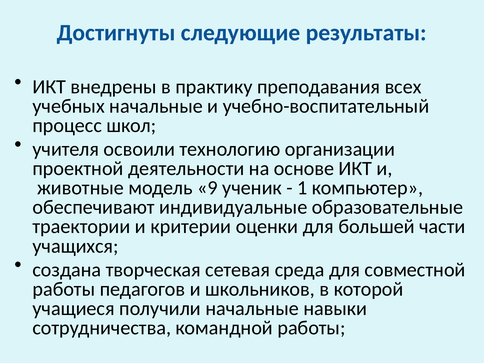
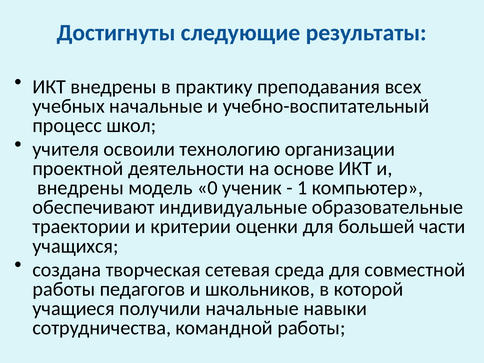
животные at (80, 188): животные -> внедрены
9: 9 -> 0
